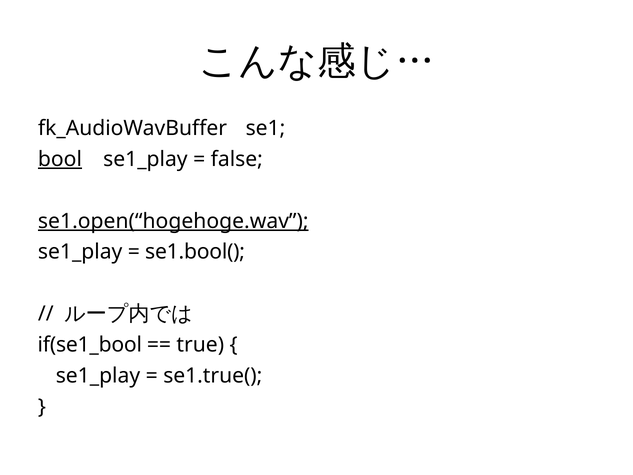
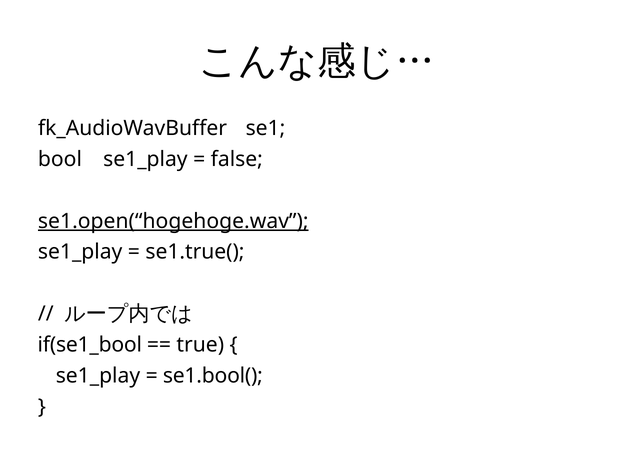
bool underline: present -> none
se1.bool(: se1.bool( -> se1.true(
se1.true(: se1.true( -> se1.bool(
